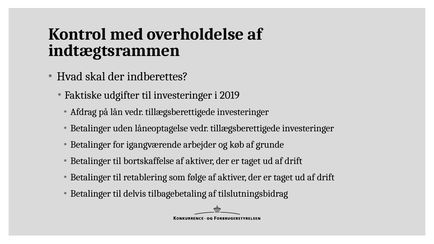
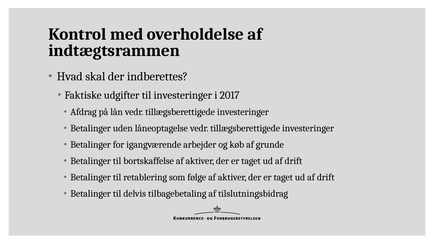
2019: 2019 -> 2017
